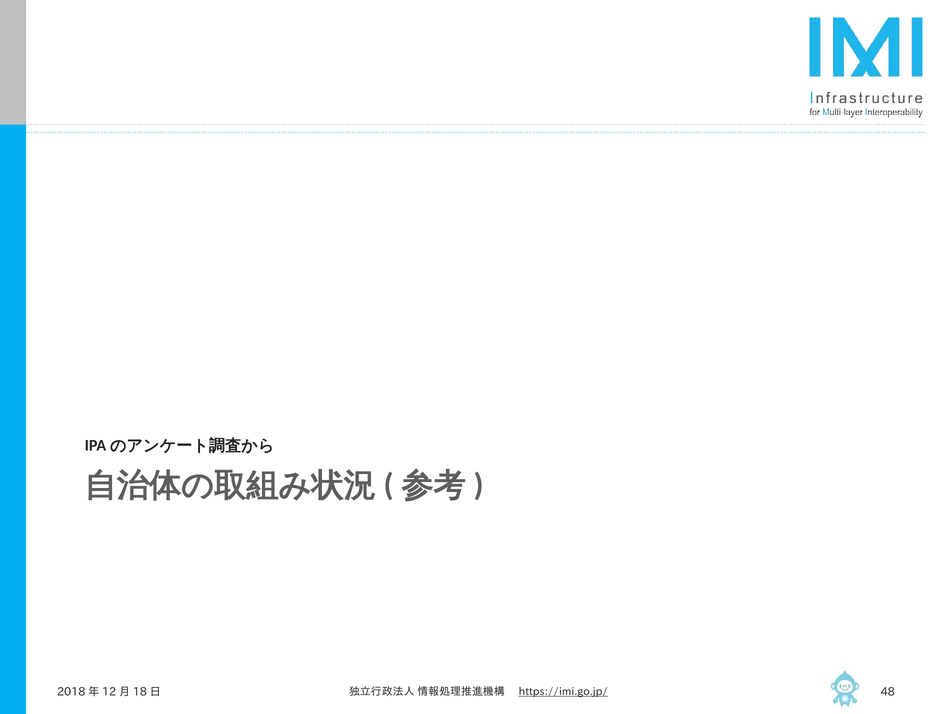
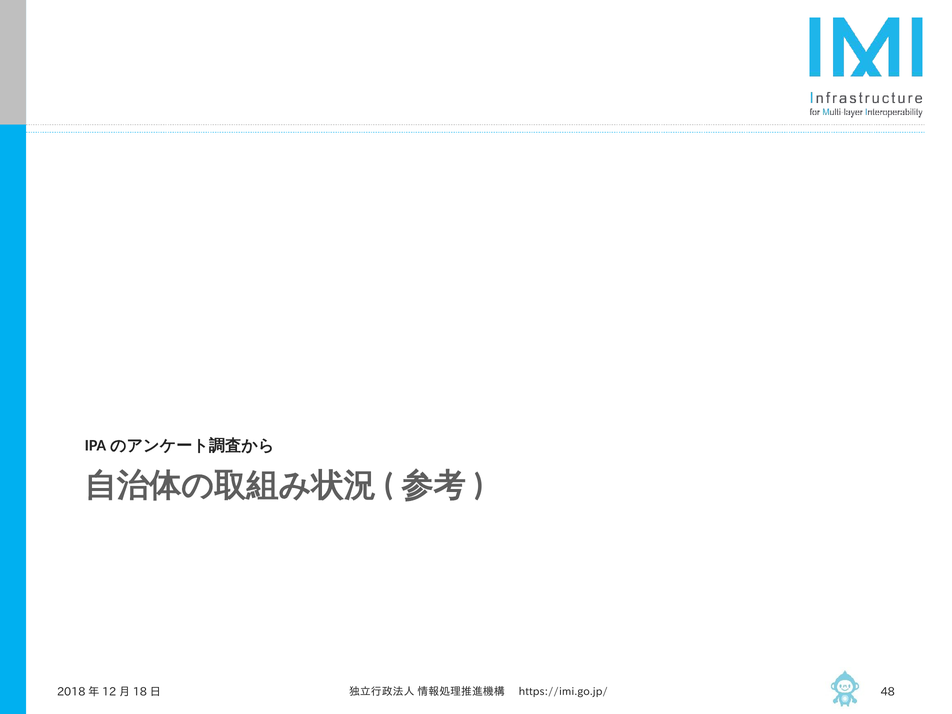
https://imi.go.jp/ underline: present -> none
